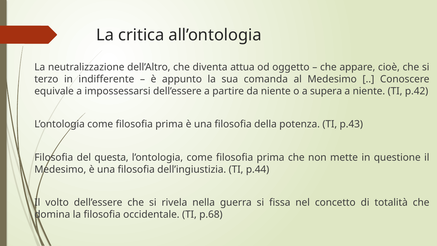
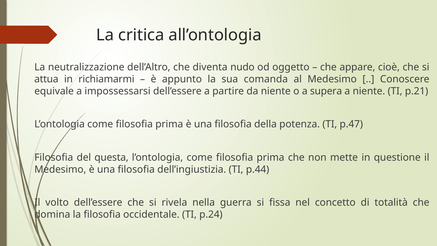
attua: attua -> nudo
terzo: terzo -> attua
indifferente: indifferente -> richiamarmi
p.42: p.42 -> p.21
p.43: p.43 -> p.47
p.68: p.68 -> p.24
